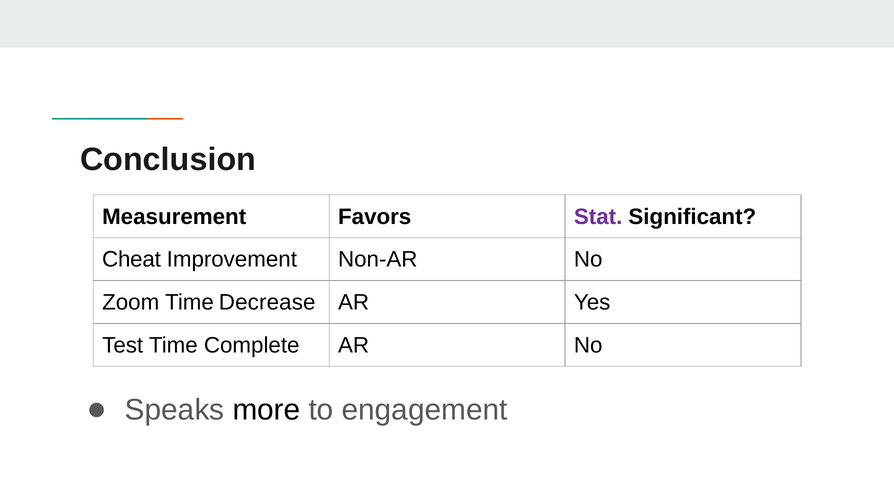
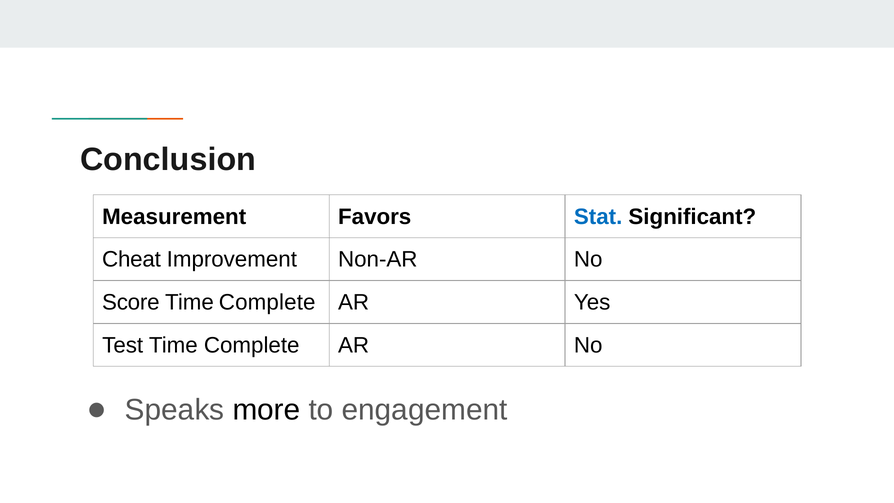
Stat colour: purple -> blue
Zoom: Zoom -> Score
Decrease at (267, 302): Decrease -> Complete
